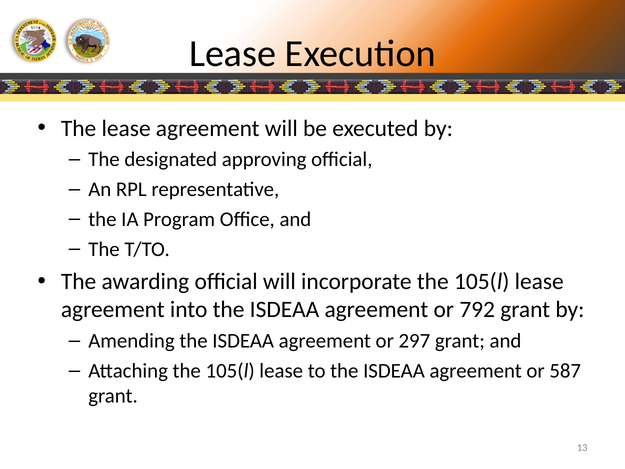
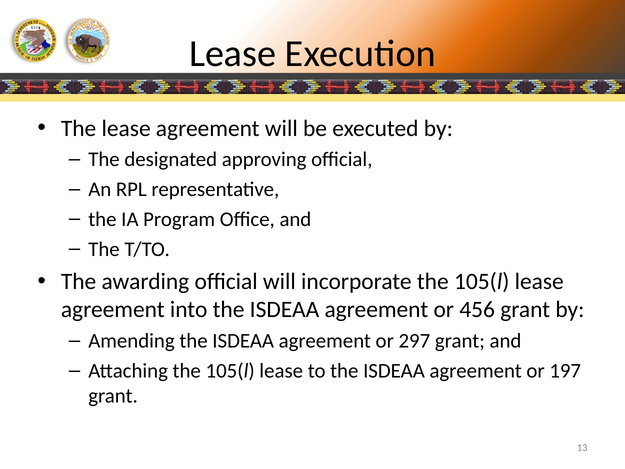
792: 792 -> 456
587: 587 -> 197
